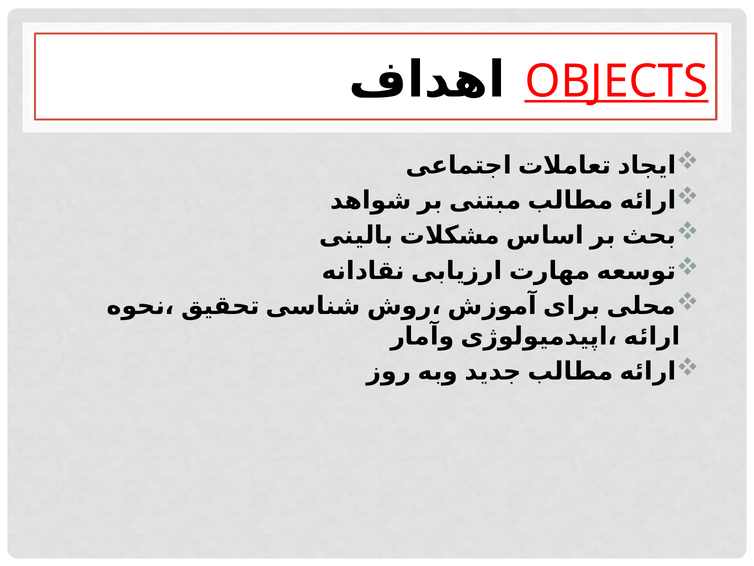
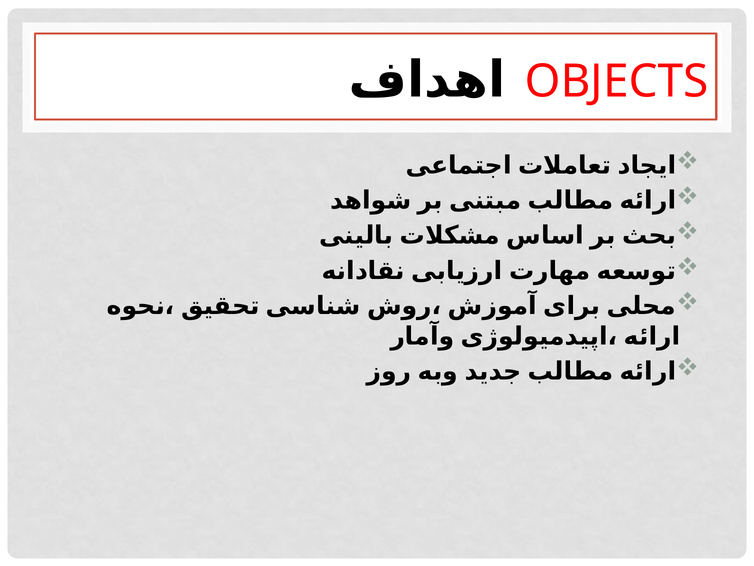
OBJECTS underline: present -> none
